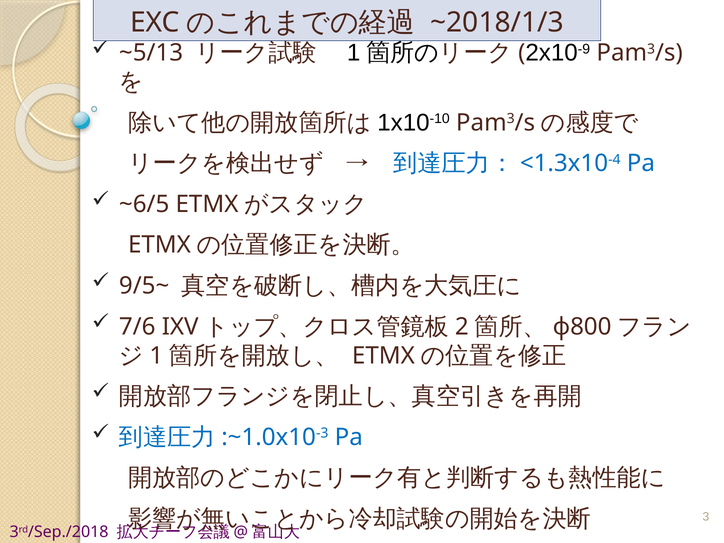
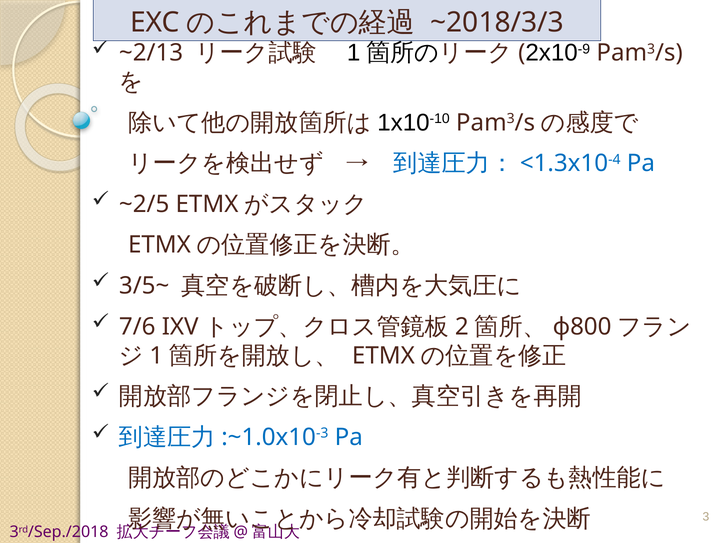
~2018/1/3: ~2018/1/3 -> ~2018/3/3
~5/13: ~5/13 -> ~2/13
~6/5: ~6/5 -> ~2/5
9/5~: 9/5~ -> 3/5~
